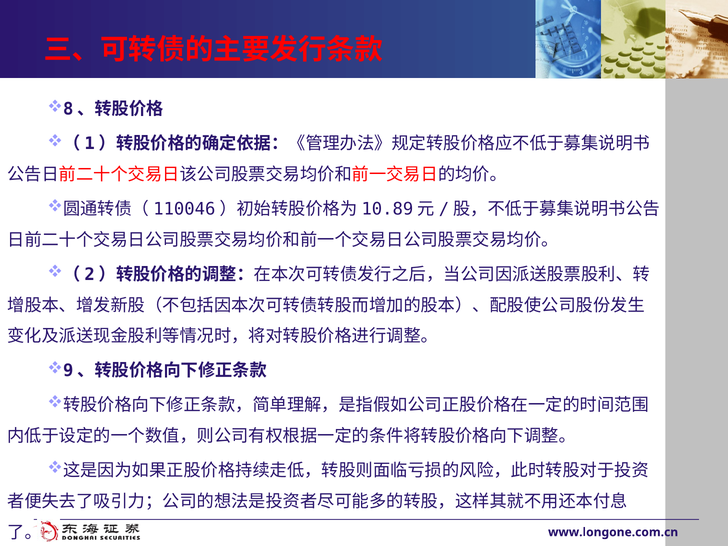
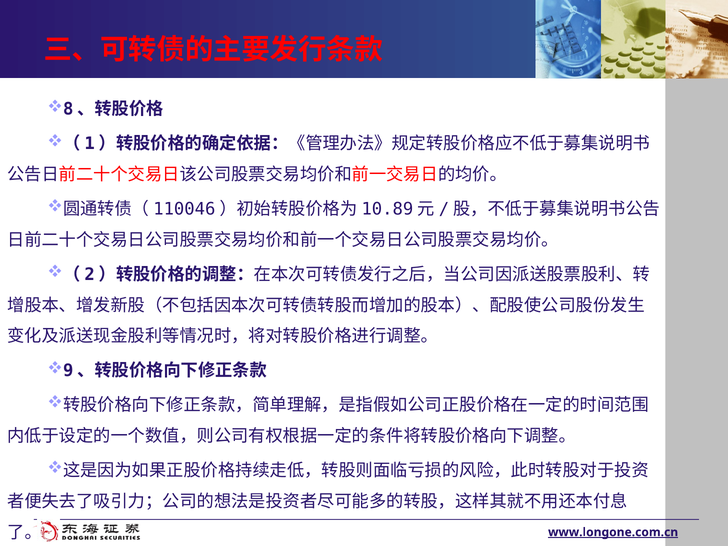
www.longone.com.cn underline: none -> present
